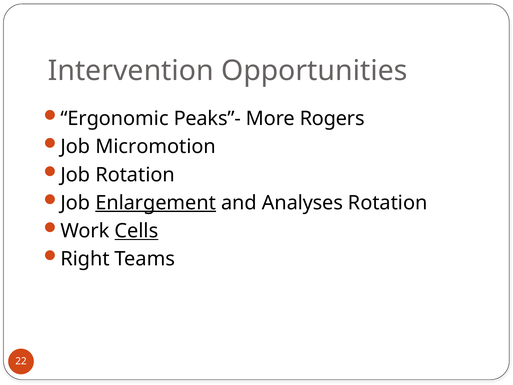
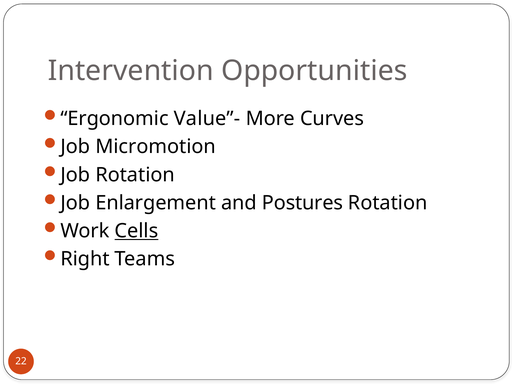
Peaks”-: Peaks”- -> Value”-
Rogers: Rogers -> Curves
Enlargement underline: present -> none
Analyses: Analyses -> Postures
